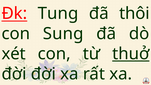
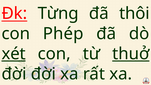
Tung: Tung -> Từng
Sung: Sung -> Phép
xét underline: none -> present
